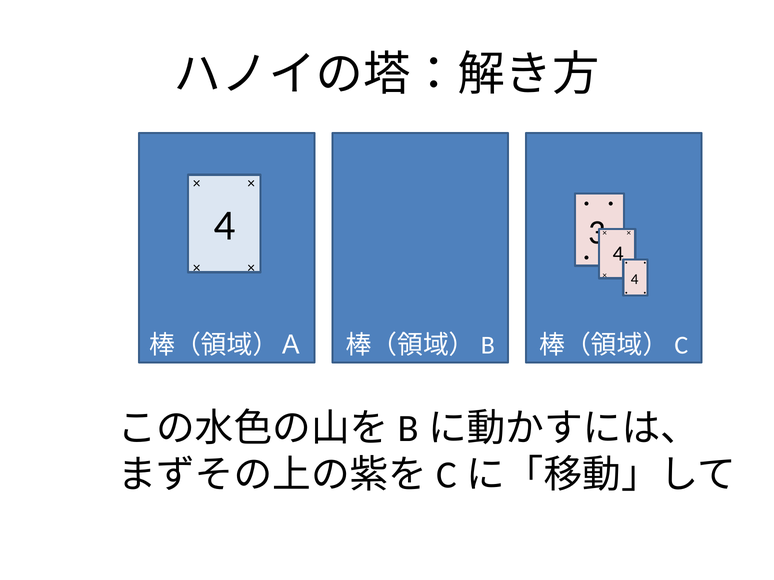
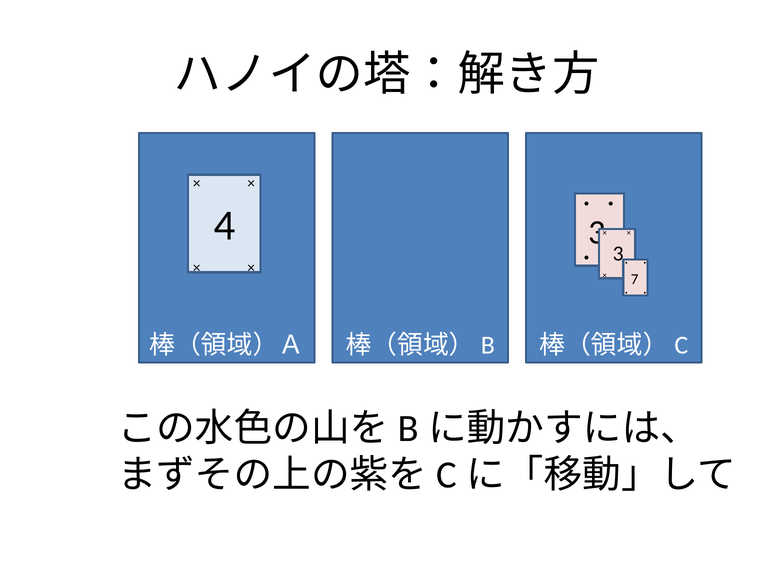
4 at (618, 254): 4 -> 3
4 at (635, 280): 4 -> 7
